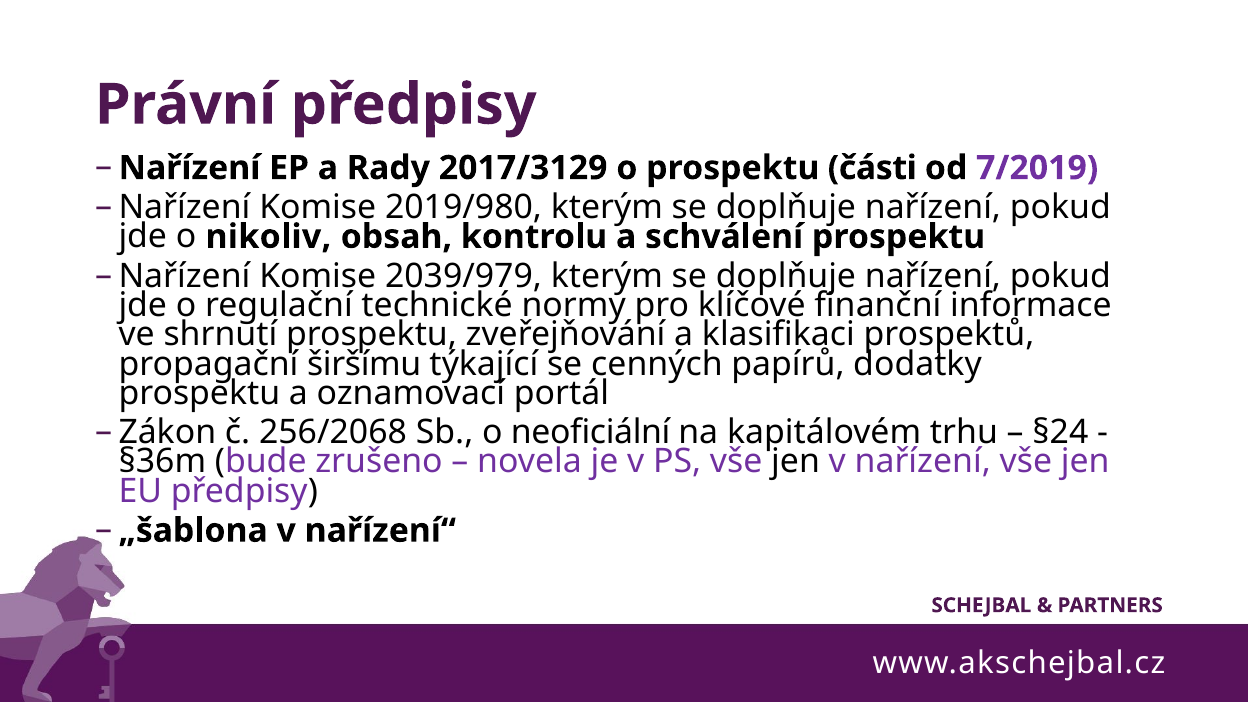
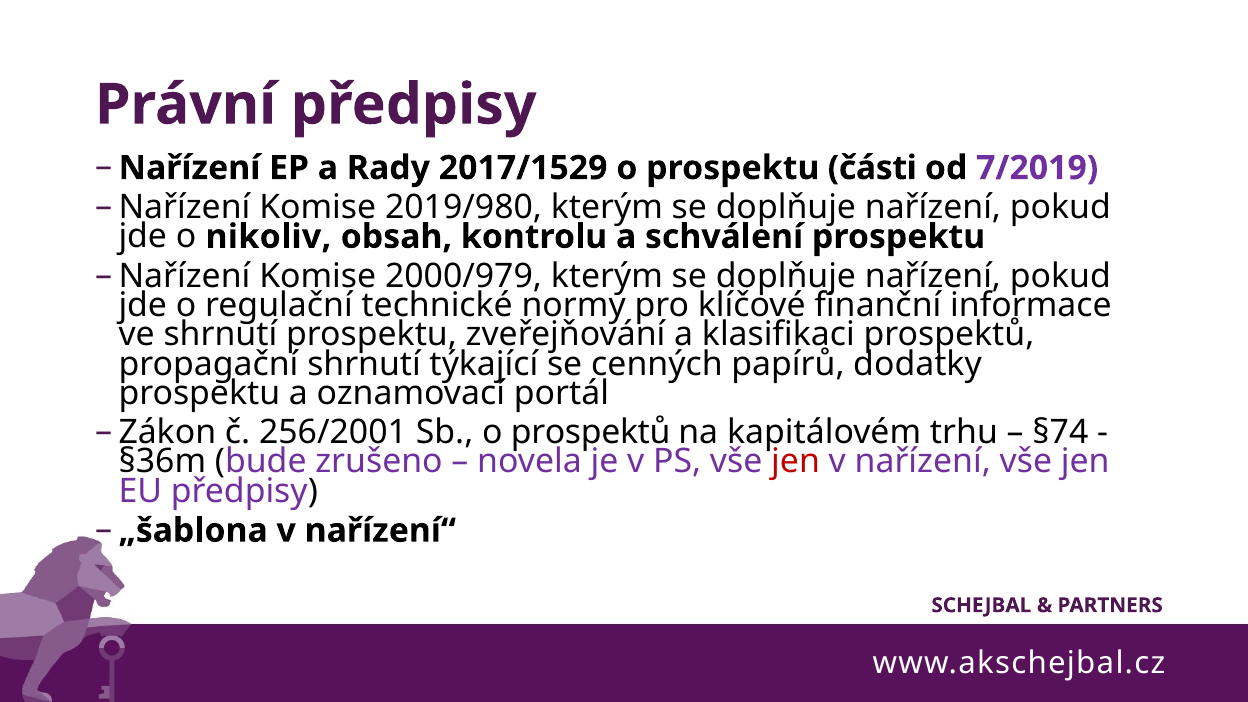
2017/3129: 2017/3129 -> 2017/1529
2039/979: 2039/979 -> 2000/979
propagační širšímu: širšímu -> shrnutí
256/2068: 256/2068 -> 256/2001
o neoficiální: neoficiální -> prospektů
§24: §24 -> §74
jen at (796, 462) colour: black -> red
